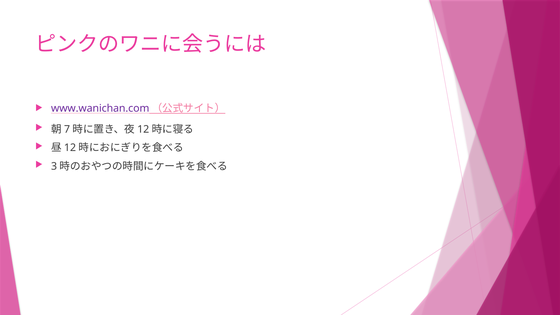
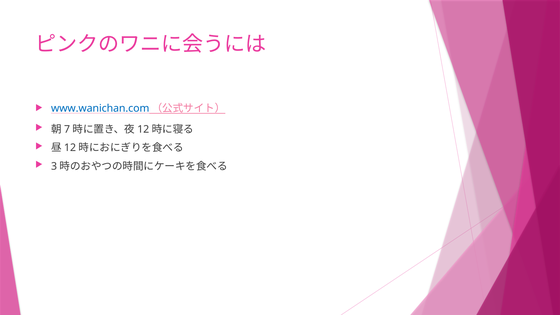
www.wanichan.com colour: purple -> blue
